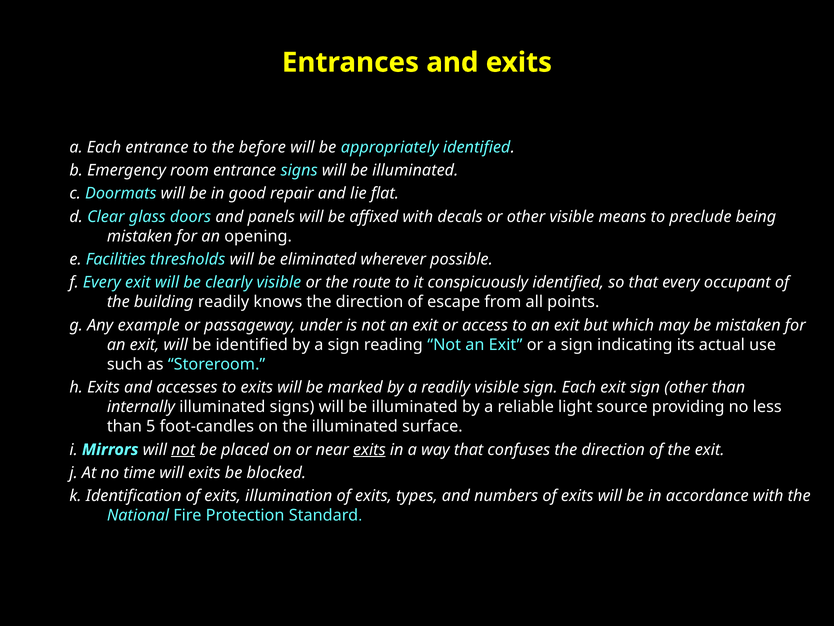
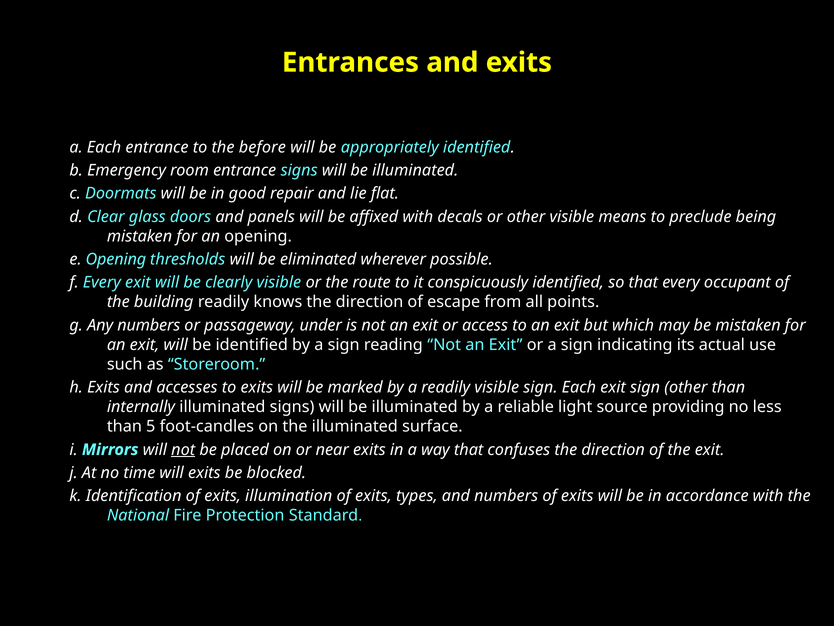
e Facilities: Facilities -> Opening
Any example: example -> numbers
exits at (369, 449) underline: present -> none
